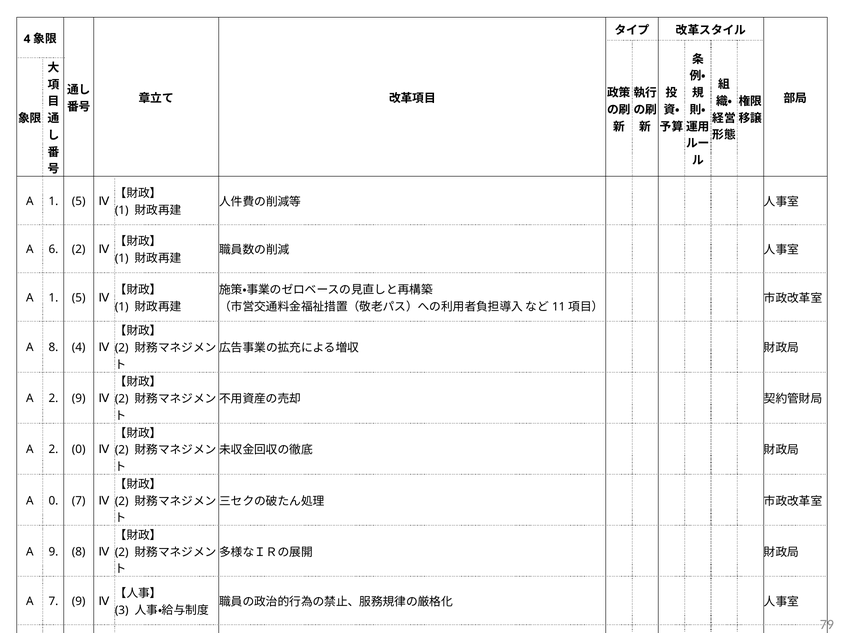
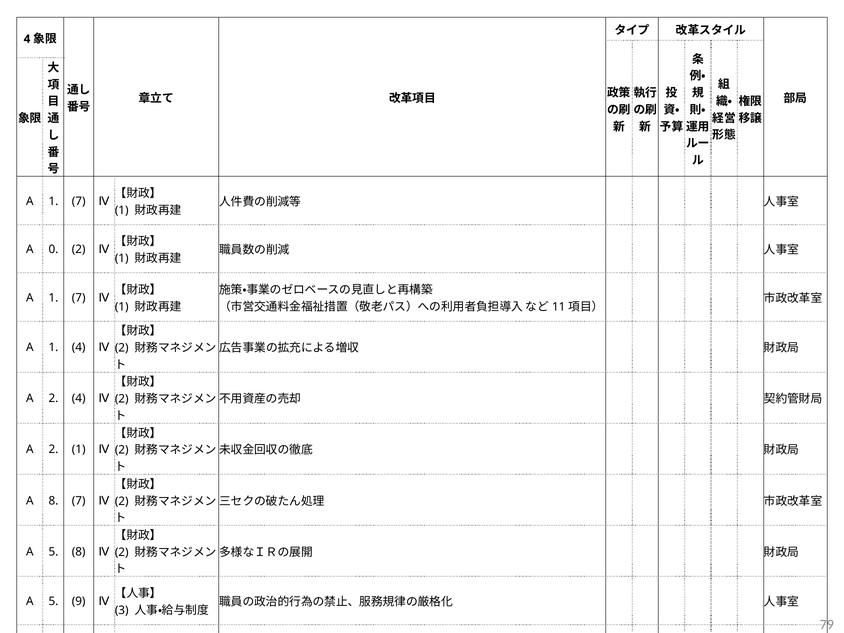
5 at (79, 201): 5 -> 7
6: 6 -> 0
5 at (79, 298): 5 -> 7
8 at (53, 347): 8 -> 1
2 9: 9 -> 4
2 0: 0 -> 1
A 0: 0 -> 8
9 at (53, 552): 9 -> 5
7 at (53, 601): 7 -> 5
